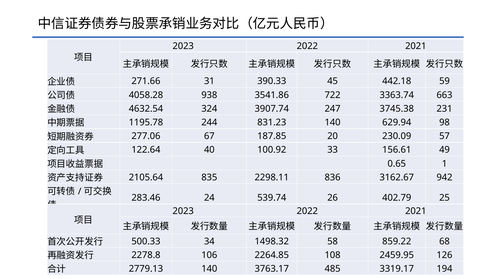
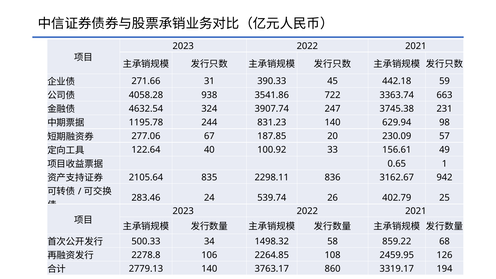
485: 485 -> 860
